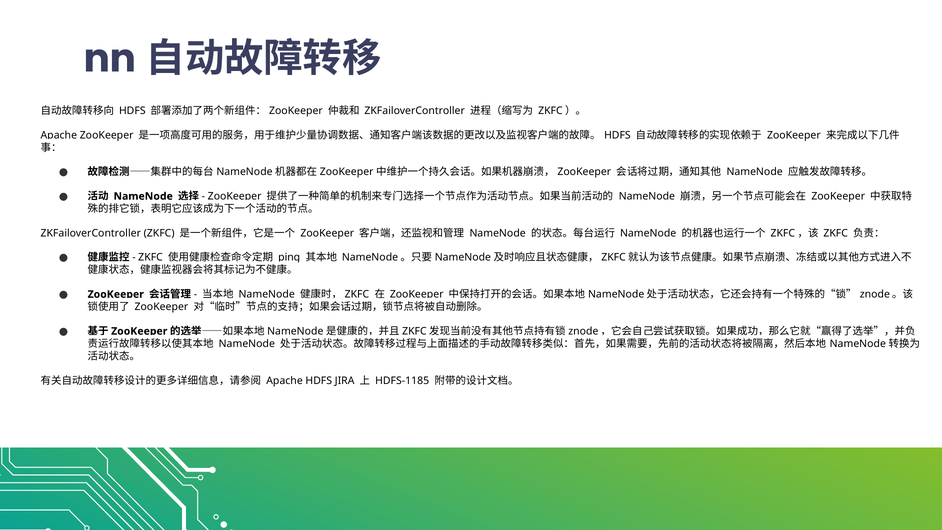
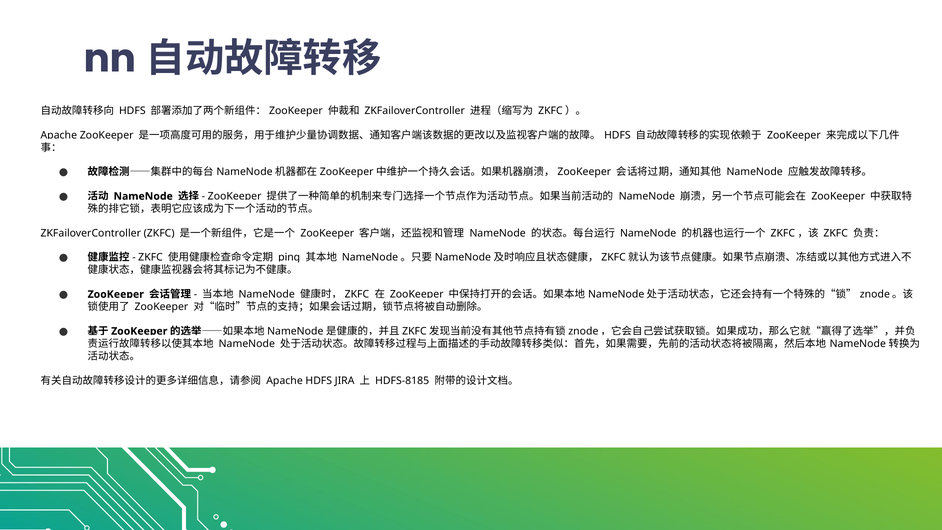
HDFS-1185: HDFS-1185 -> HDFS-8185
